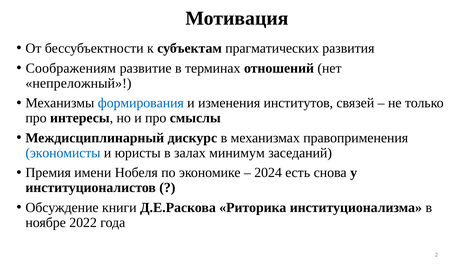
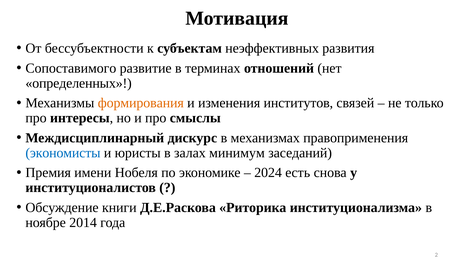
прагматических: прагматических -> неэффективных
Соображениям: Соображениям -> Сопоставимого
непреложный: непреложный -> определенных
формирования colour: blue -> orange
2022: 2022 -> 2014
